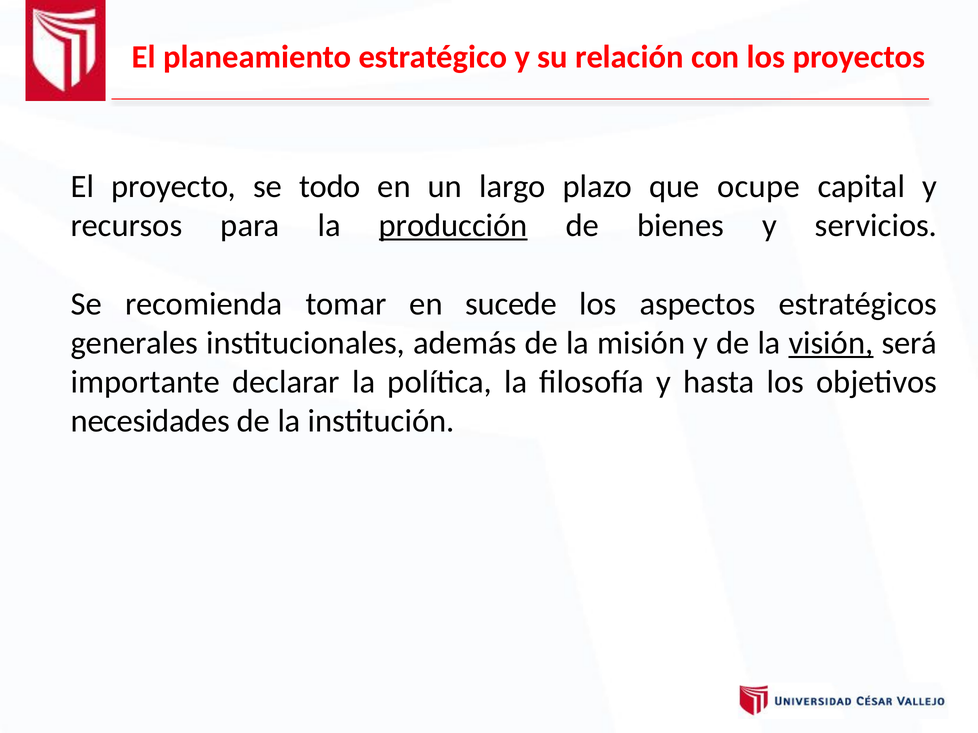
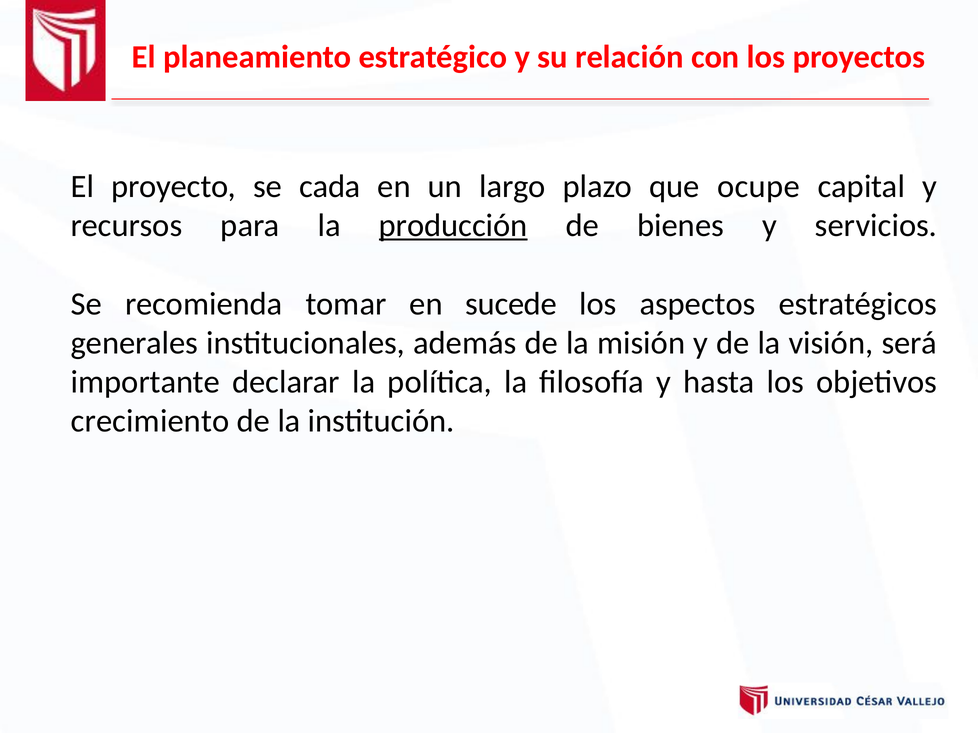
todo: todo -> cada
visión underline: present -> none
necesidades: necesidades -> crecimiento
